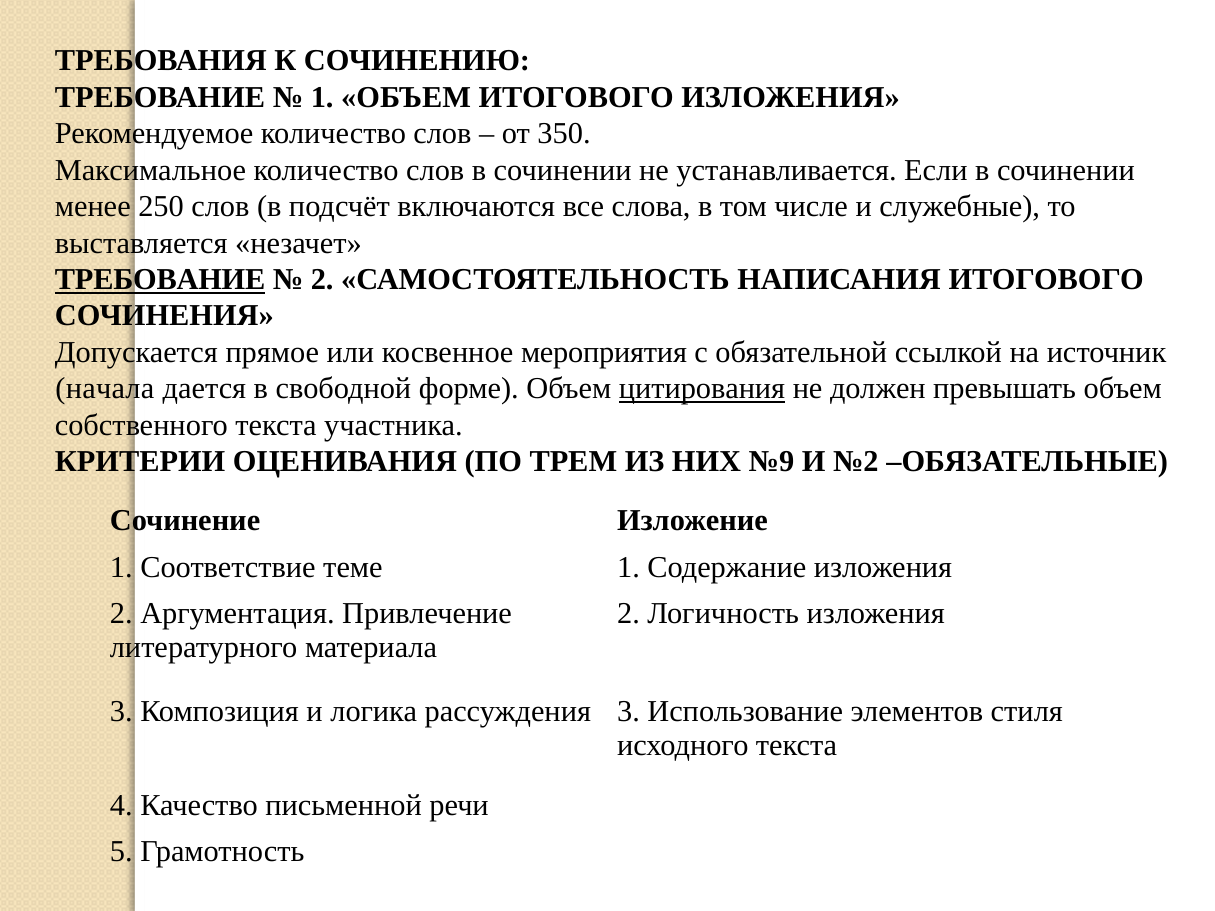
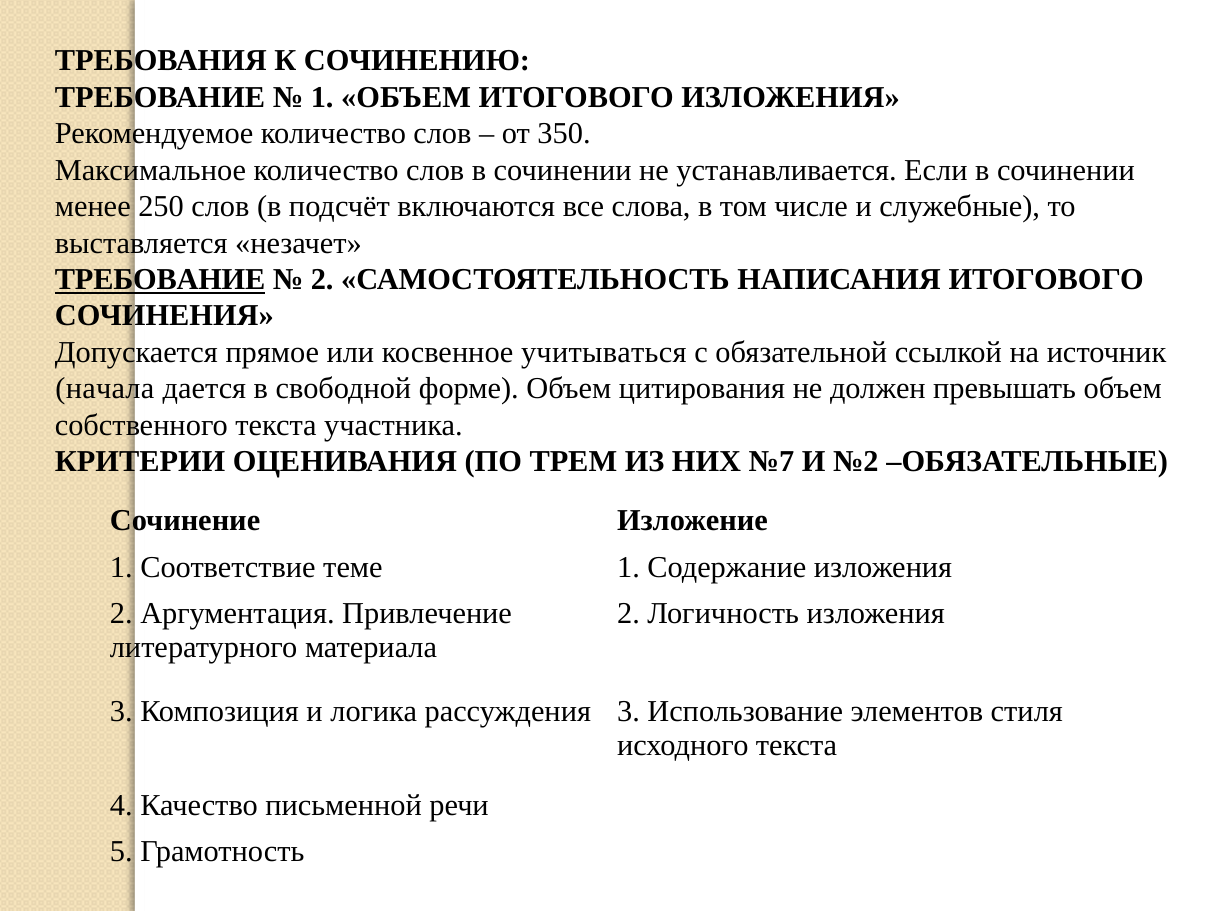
мероприятия: мероприятия -> учитываться
цитирования underline: present -> none
№9: №9 -> №7
